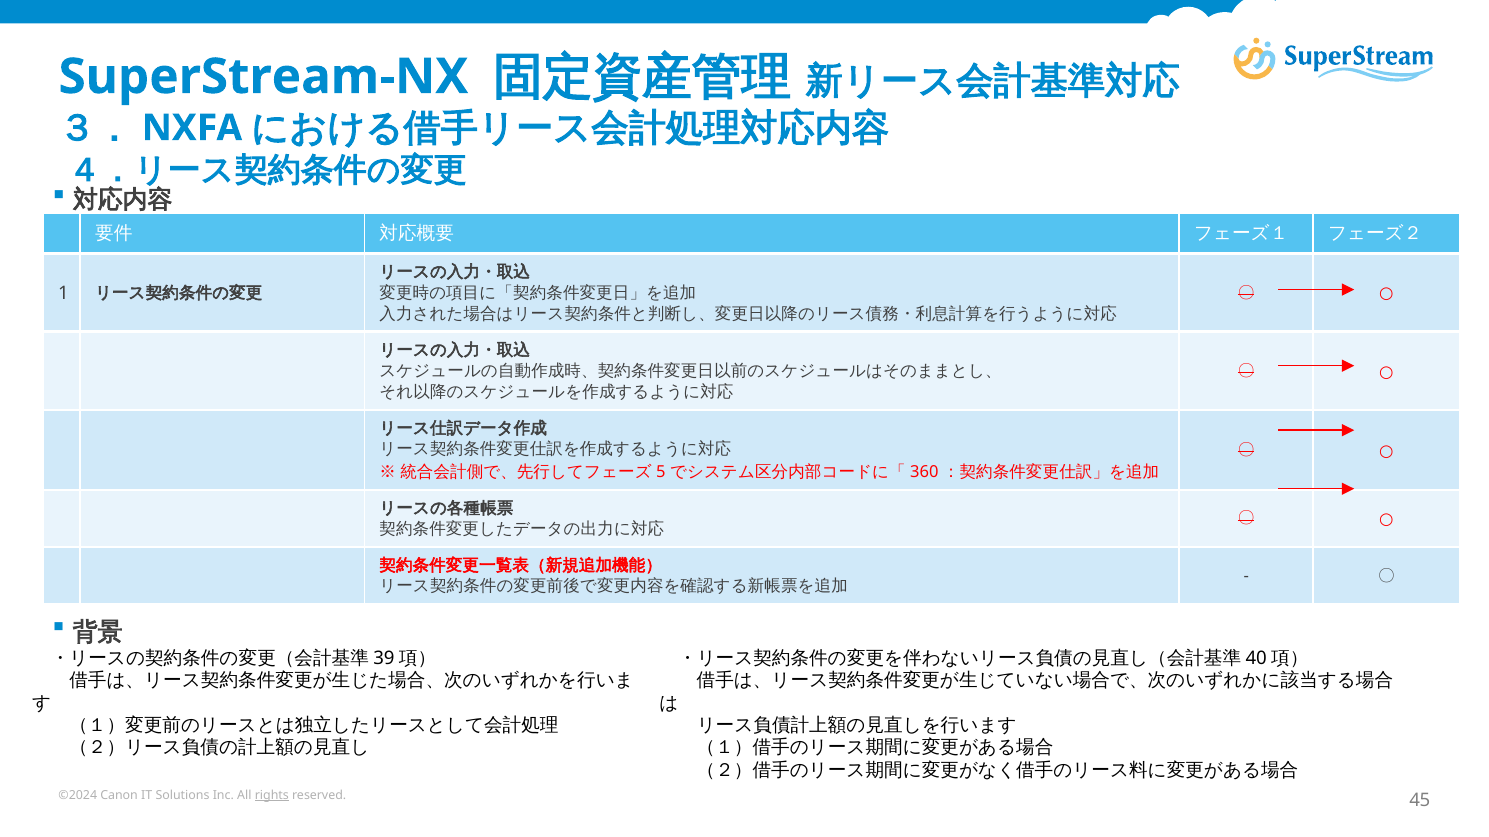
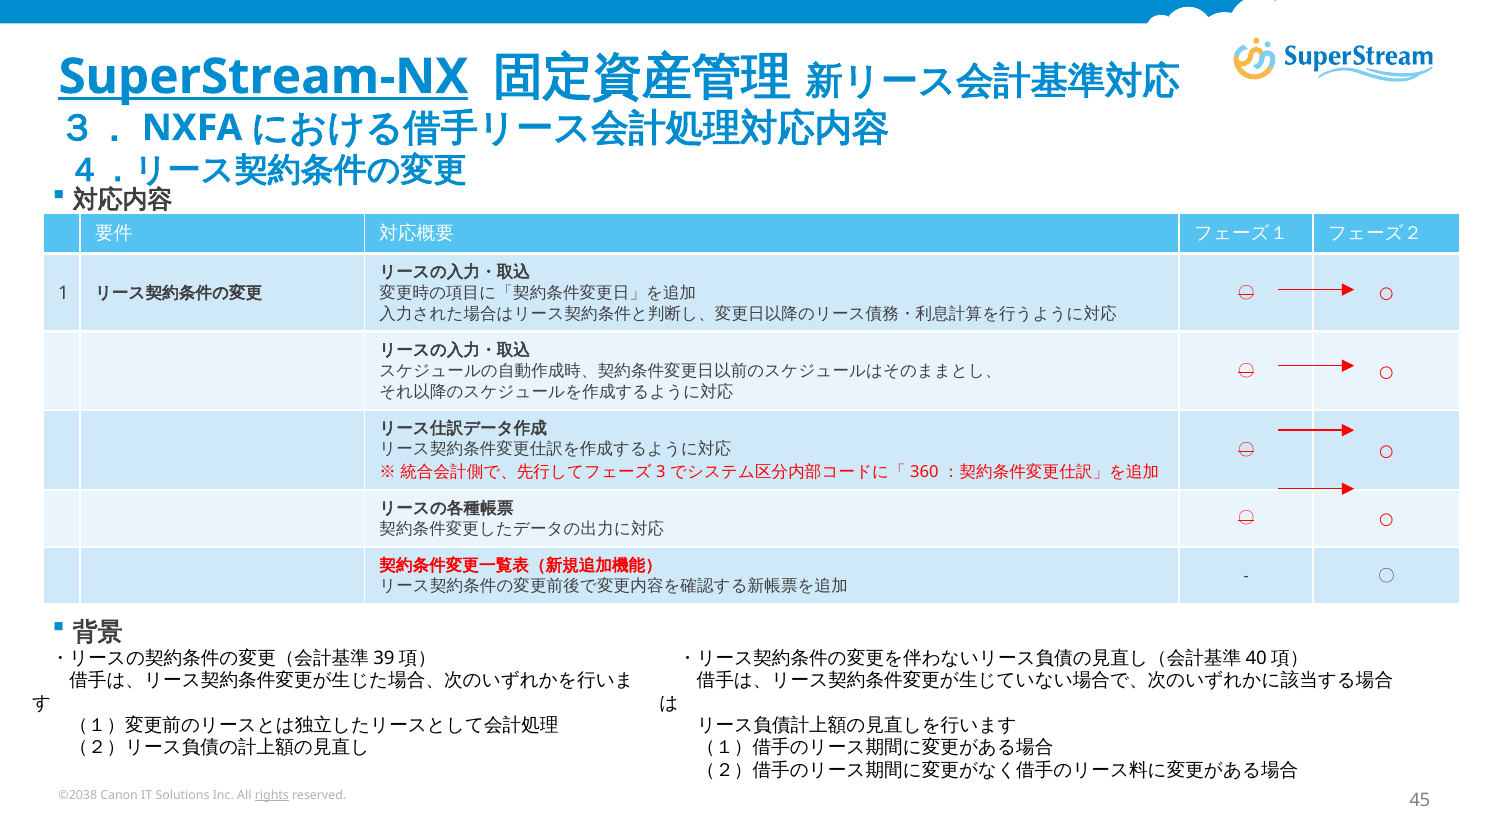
SuperStream-NX underline: none -> present
5: 5 -> 3
©2024: ©2024 -> ©2038
